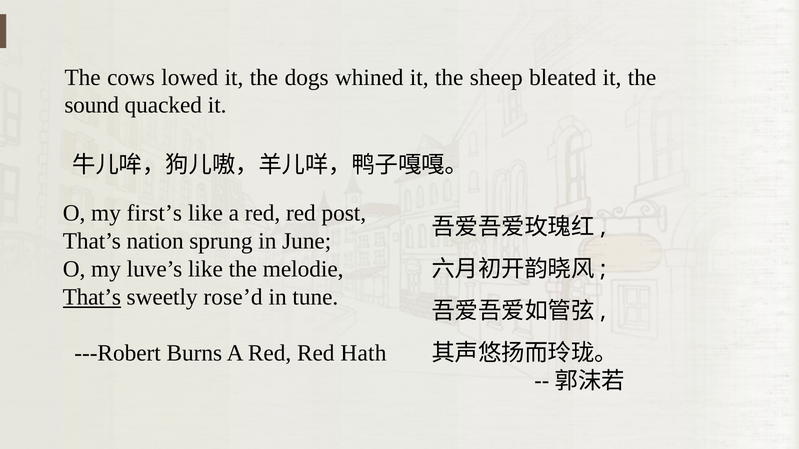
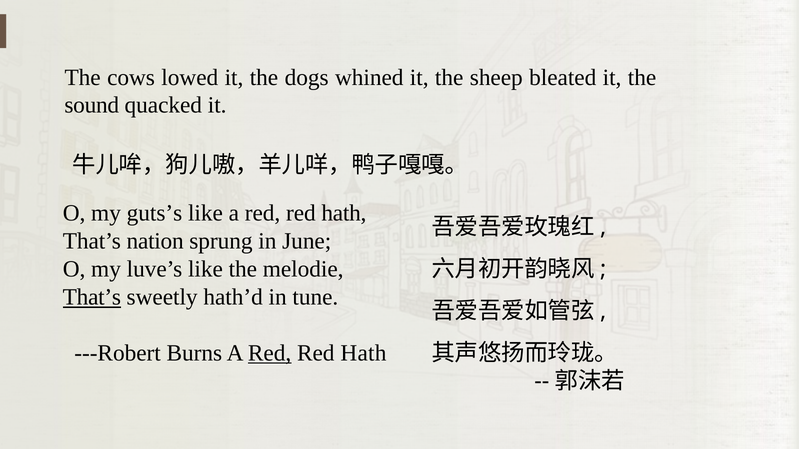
first’s: first’s -> guts’s
post at (344, 213): post -> hath
rose’d: rose’d -> hath’d
Red at (270, 353) underline: none -> present
